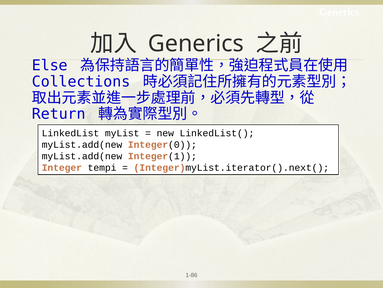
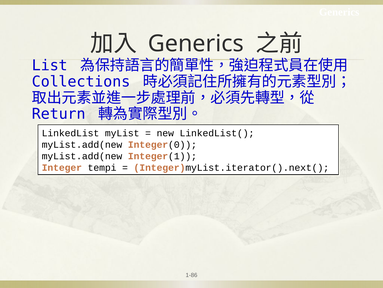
Else: Else -> List
